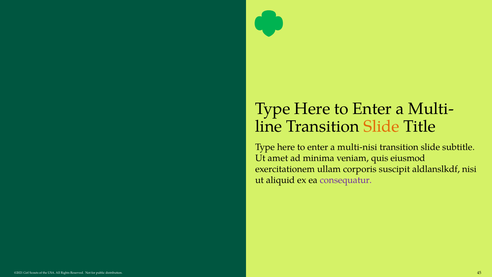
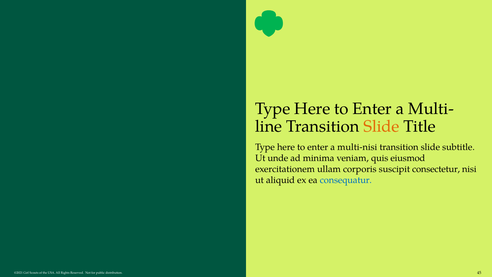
amet: amet -> unde
aldlanslkdf: aldlanslkdf -> consectetur
consequatur colour: purple -> blue
